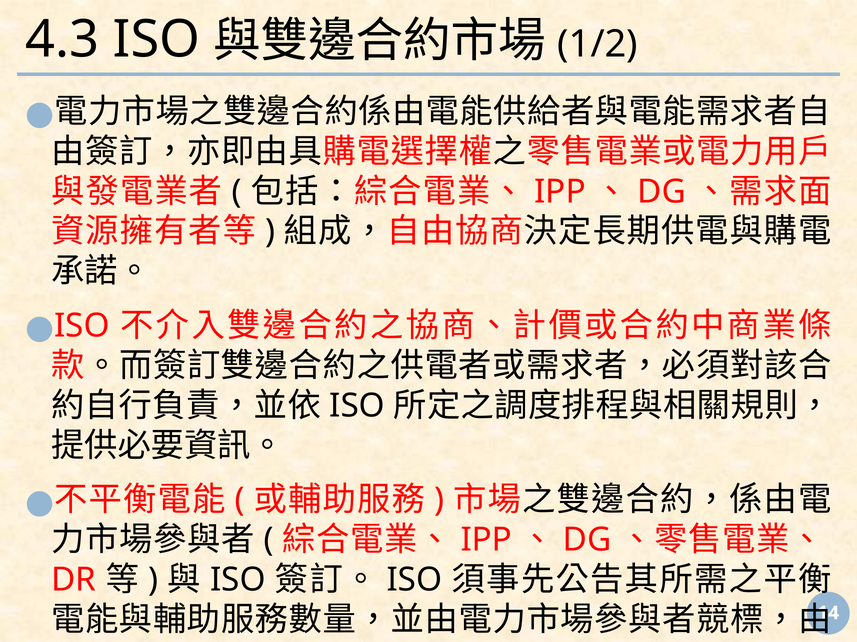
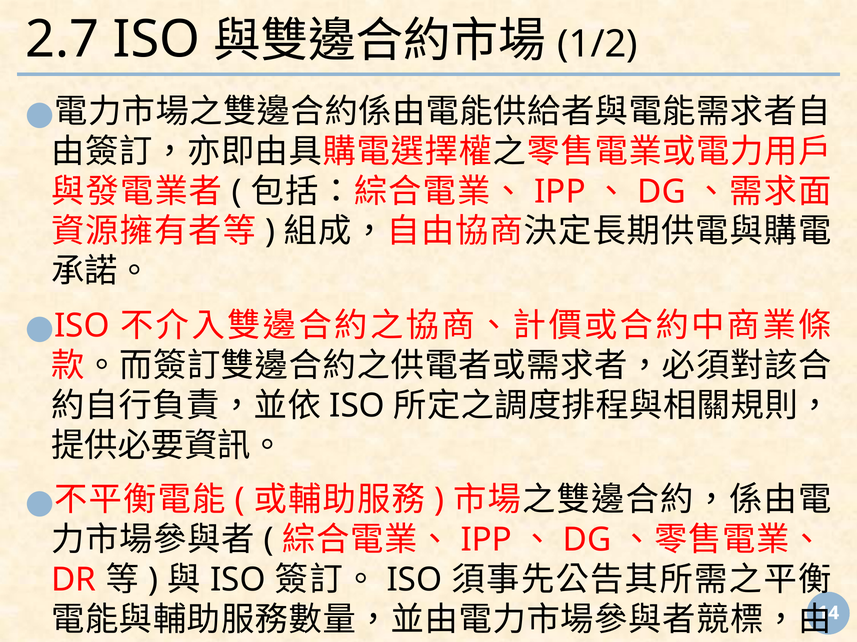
4.3: 4.3 -> 2.7
